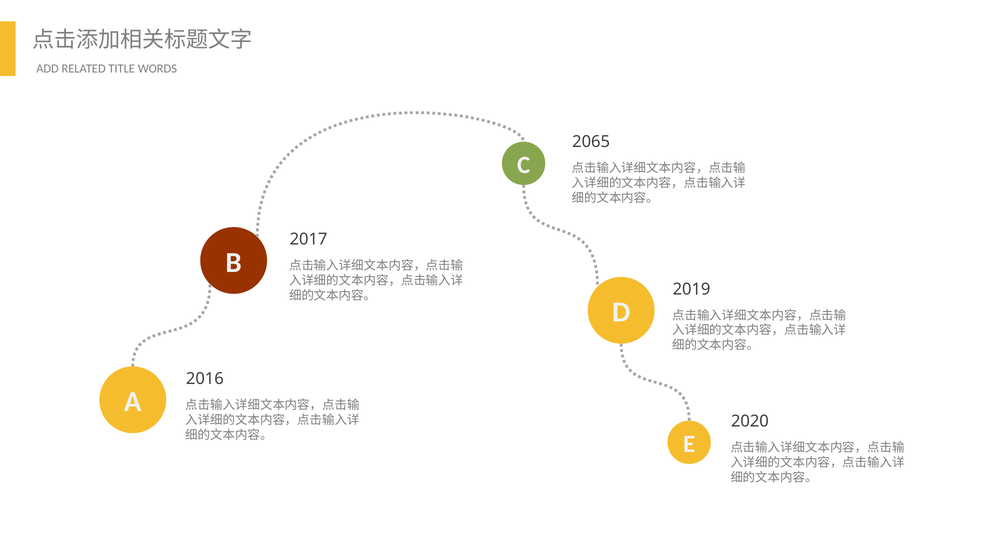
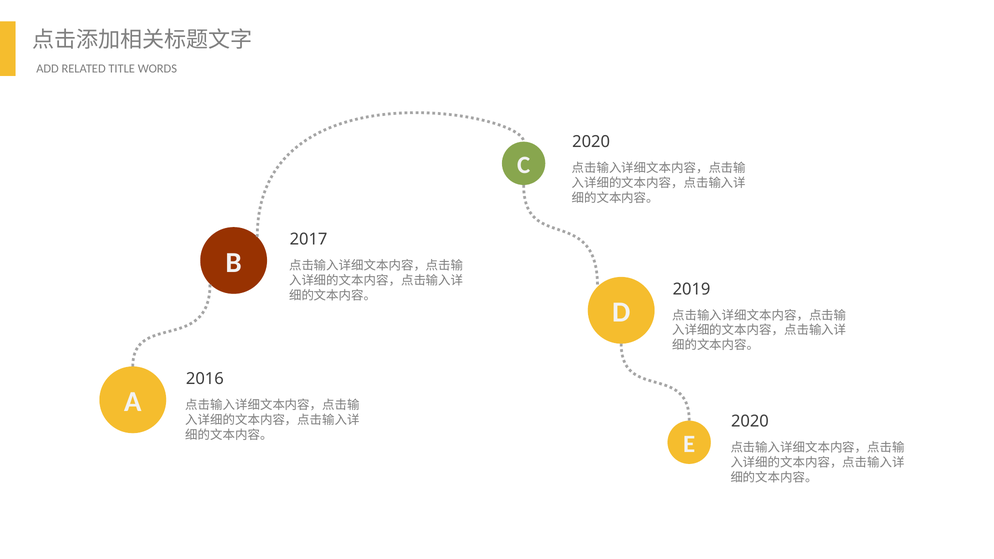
2065 at (591, 142): 2065 -> 2020
